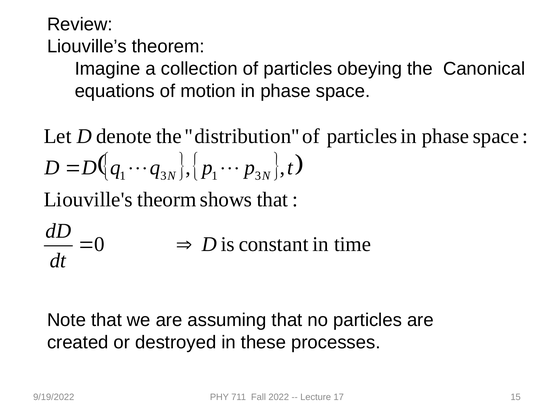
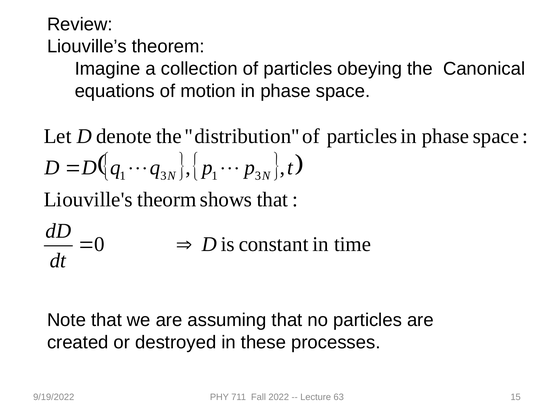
17: 17 -> 63
